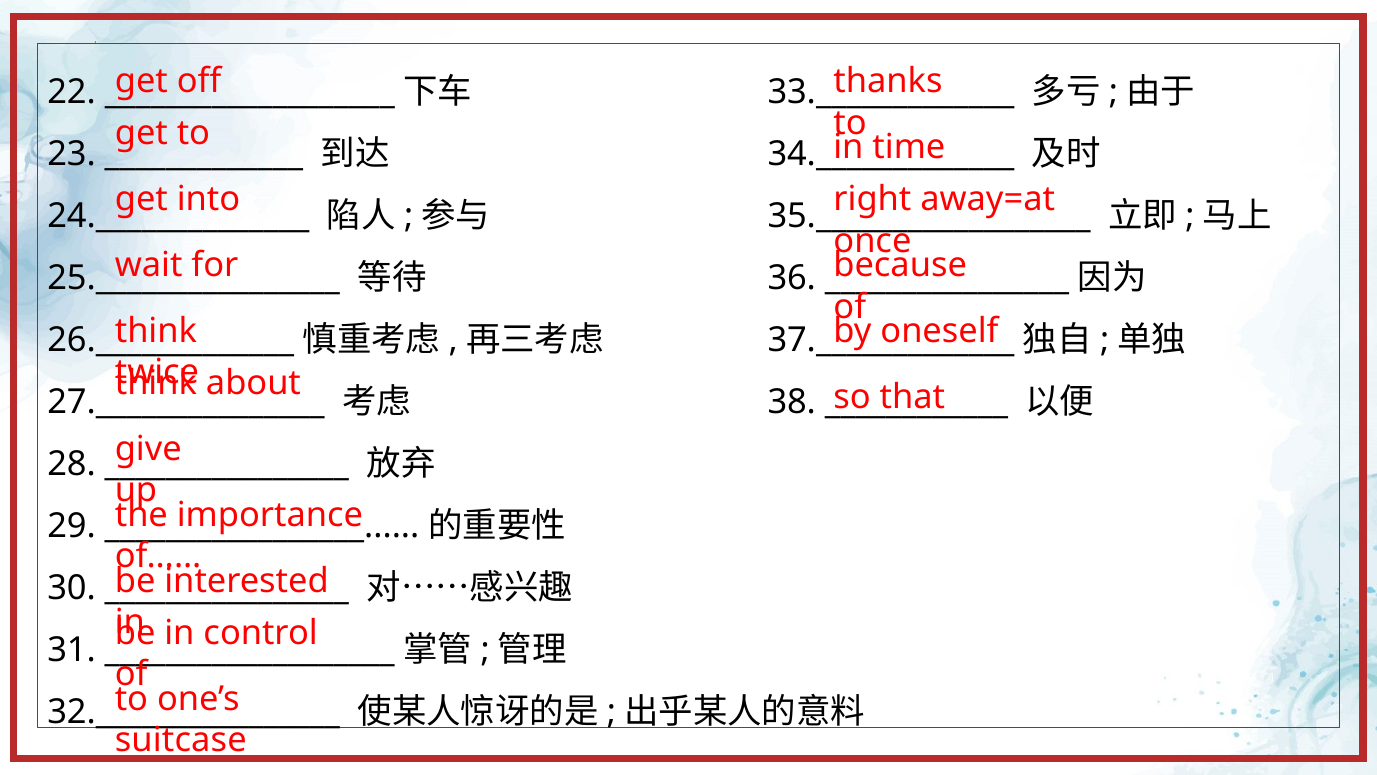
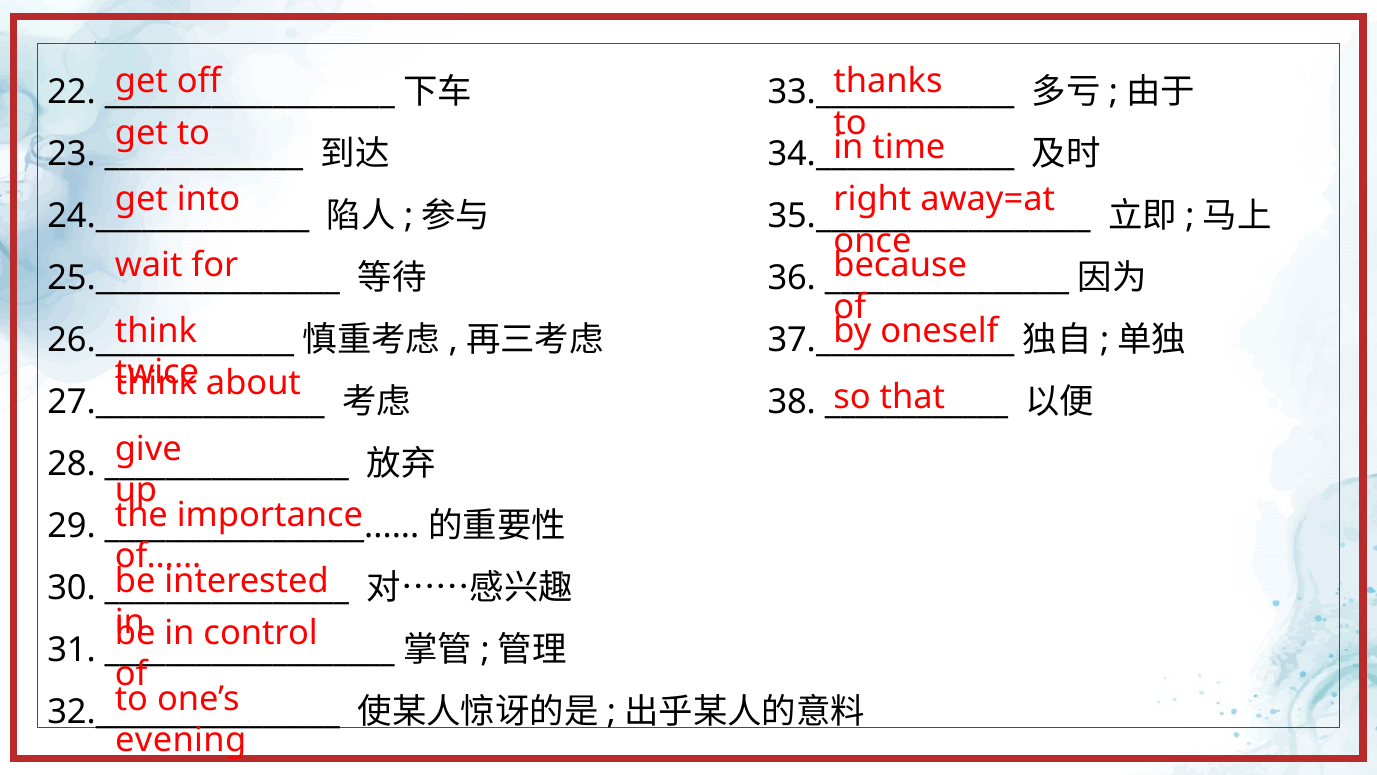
suitcase: suitcase -> evening
